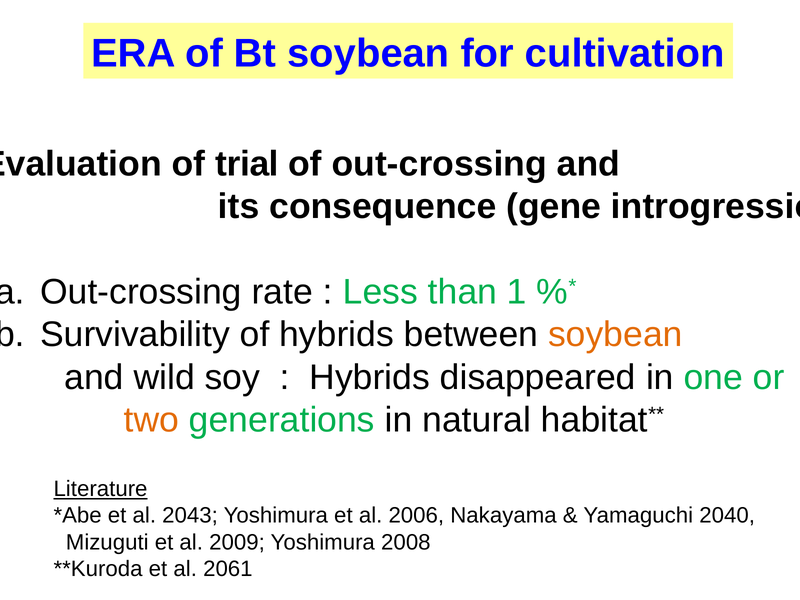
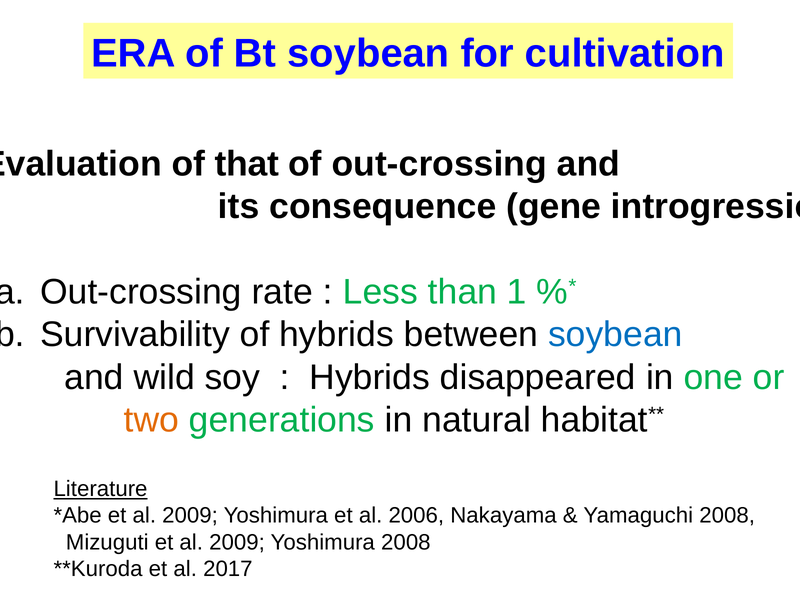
trial: trial -> that
soybean at (615, 335) colour: orange -> blue
2043 at (190, 516): 2043 -> 2009
Yamaguchi 2040: 2040 -> 2008
2061: 2061 -> 2017
